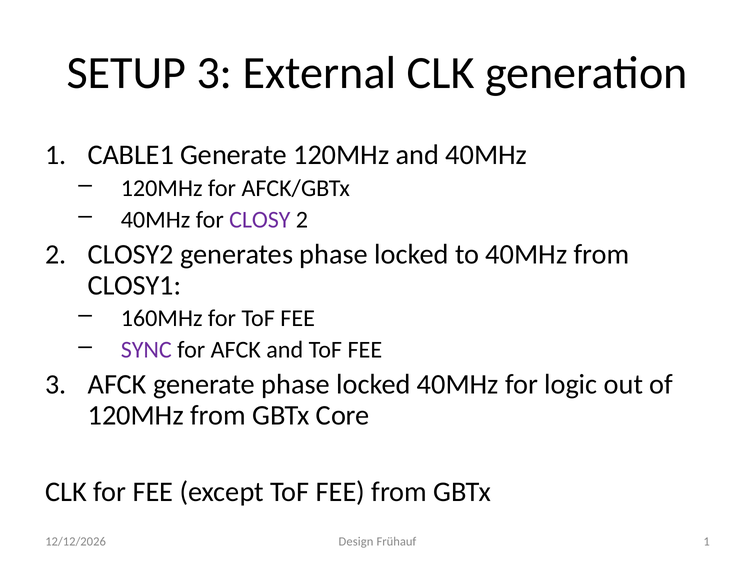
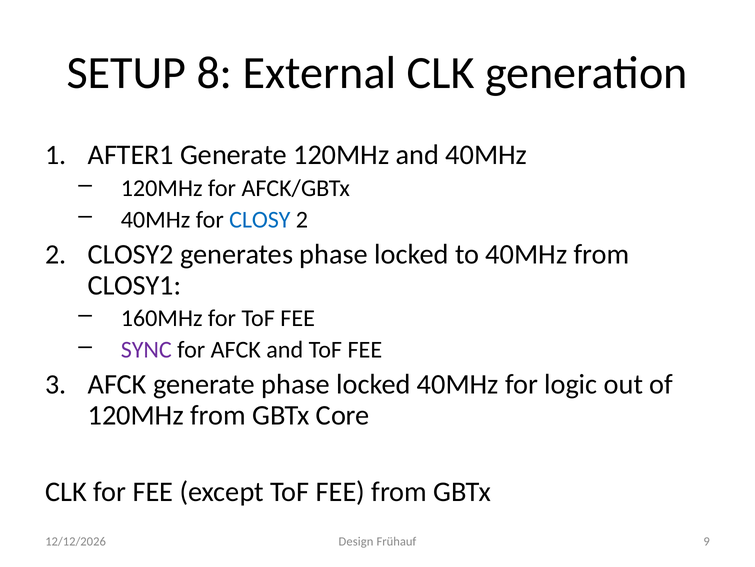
SETUP 3: 3 -> 8
CABLE1: CABLE1 -> AFTER1
CLOSY colour: purple -> blue
Frühauf 1: 1 -> 9
